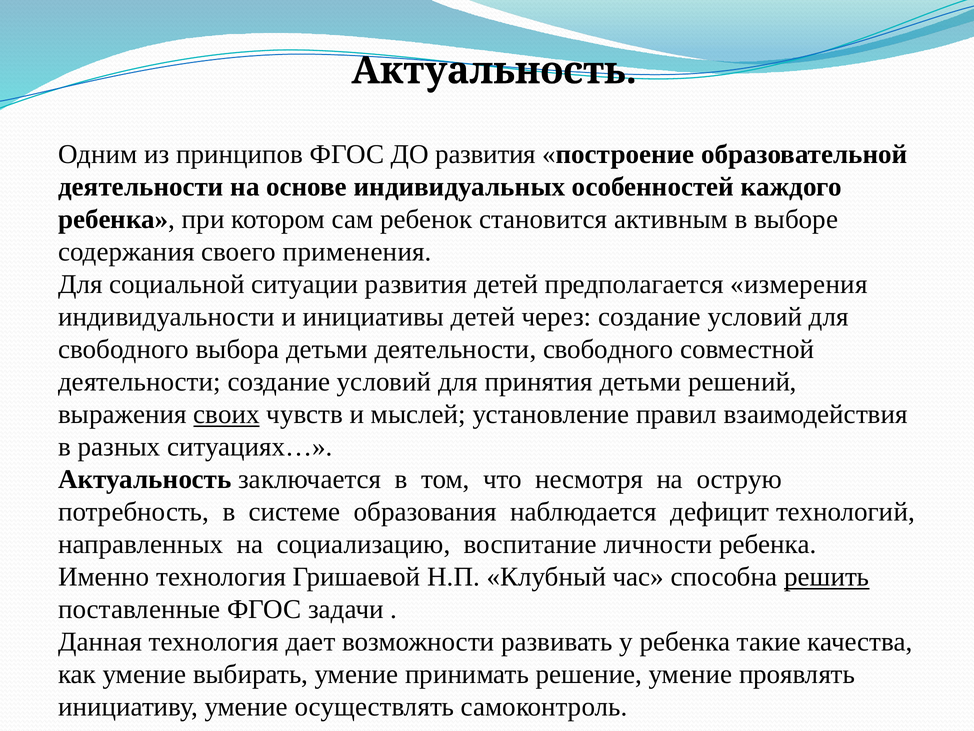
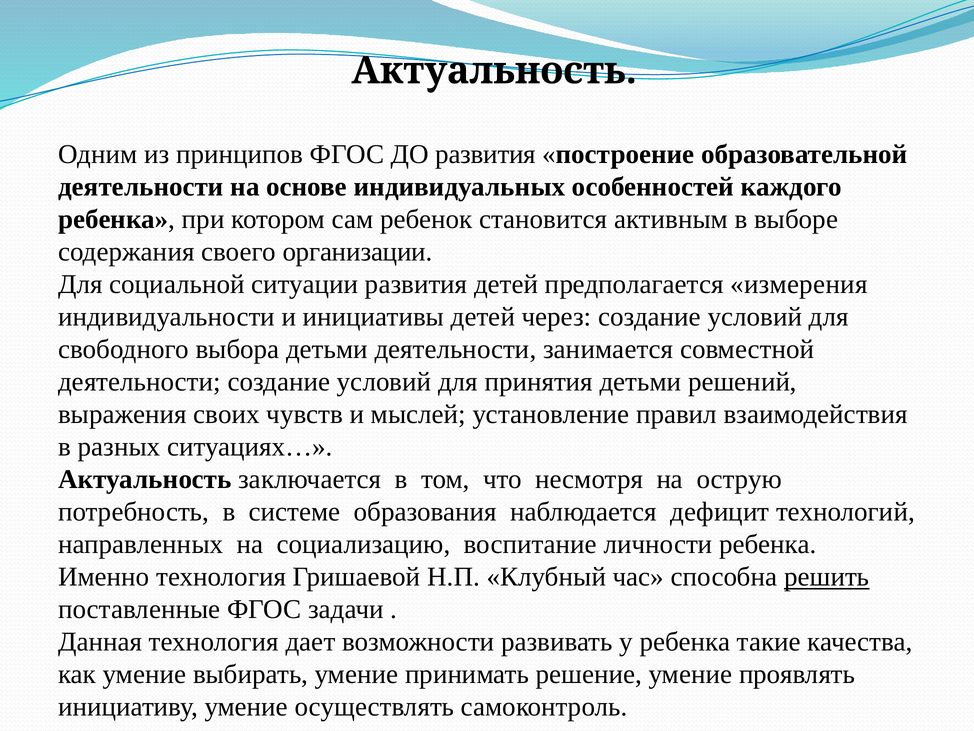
применения: применения -> организации
деятельности свободного: свободного -> занимается
своих underline: present -> none
